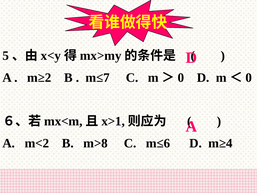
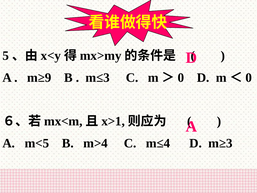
m≥2: m≥2 -> m≥9
m≤7: m≤7 -> m≤3
m<2: m<2 -> m<5
m>8: m>8 -> m>4
m≤6: m≤6 -> m≤4
m≥4: m≥4 -> m≥3
